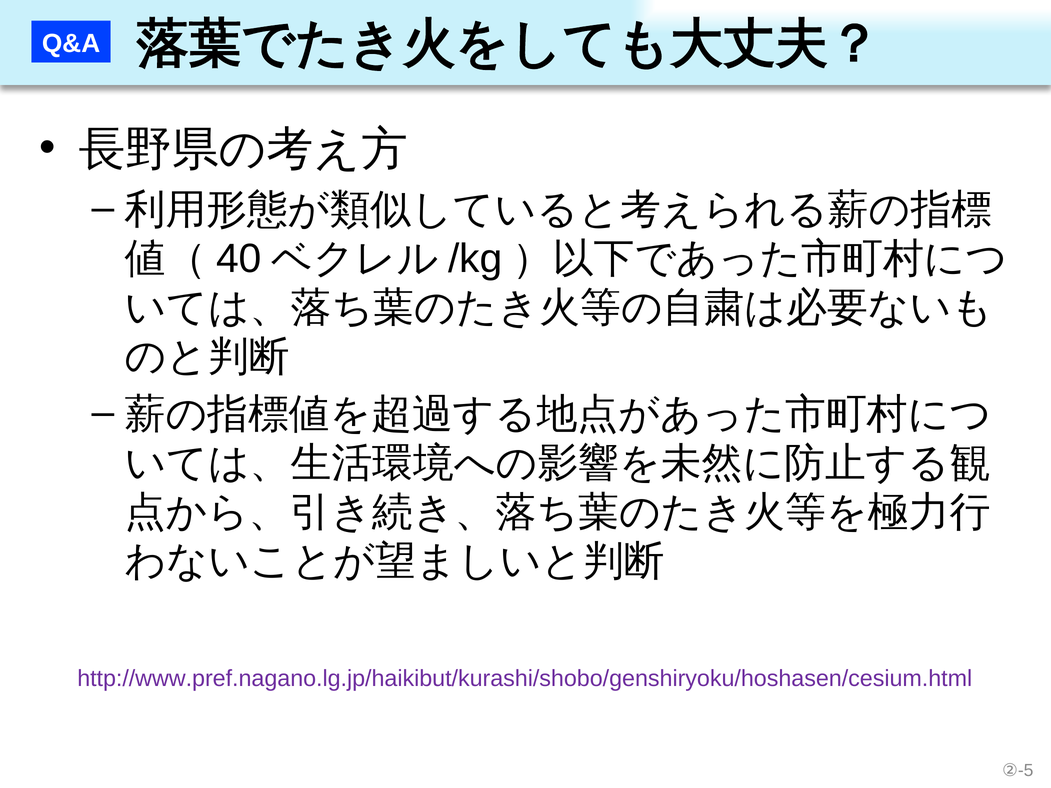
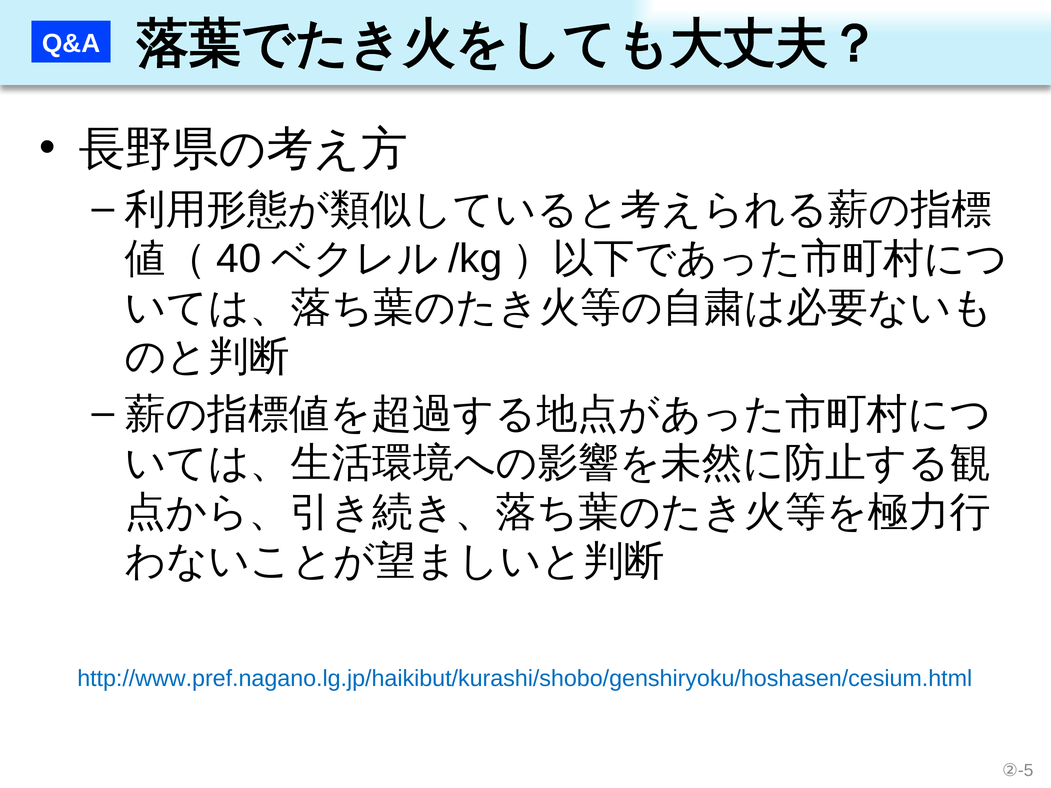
http://www.pref.nagano.lg.jp/haikibut/kurashi/shobo/genshiryoku/hoshasen/cesium.html colour: purple -> blue
